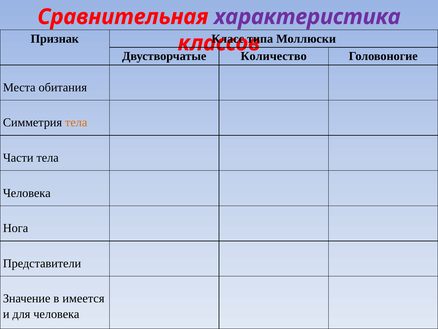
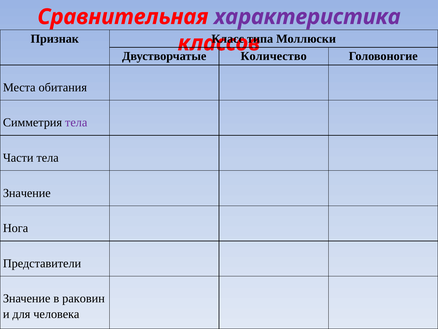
тела at (76, 122) colour: orange -> purple
Человека at (27, 193): Человека -> Значение
имеется: имеется -> раковин
